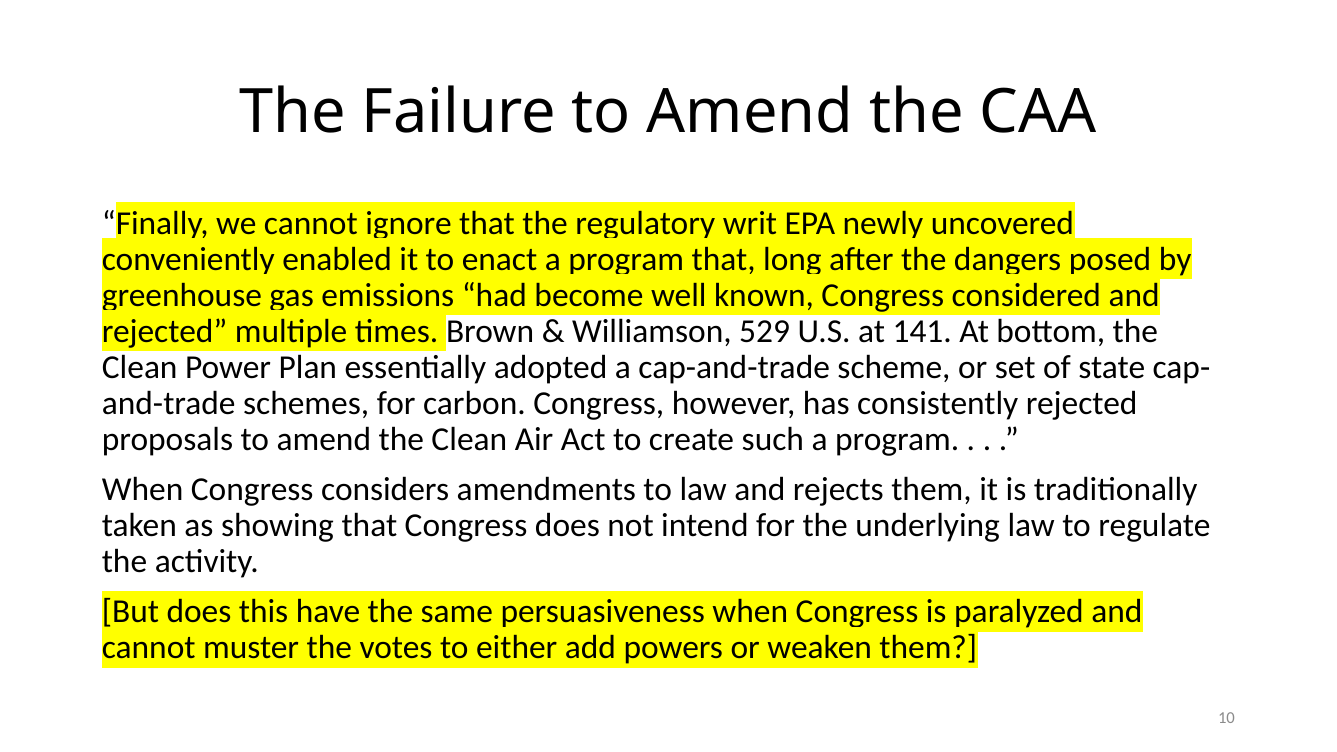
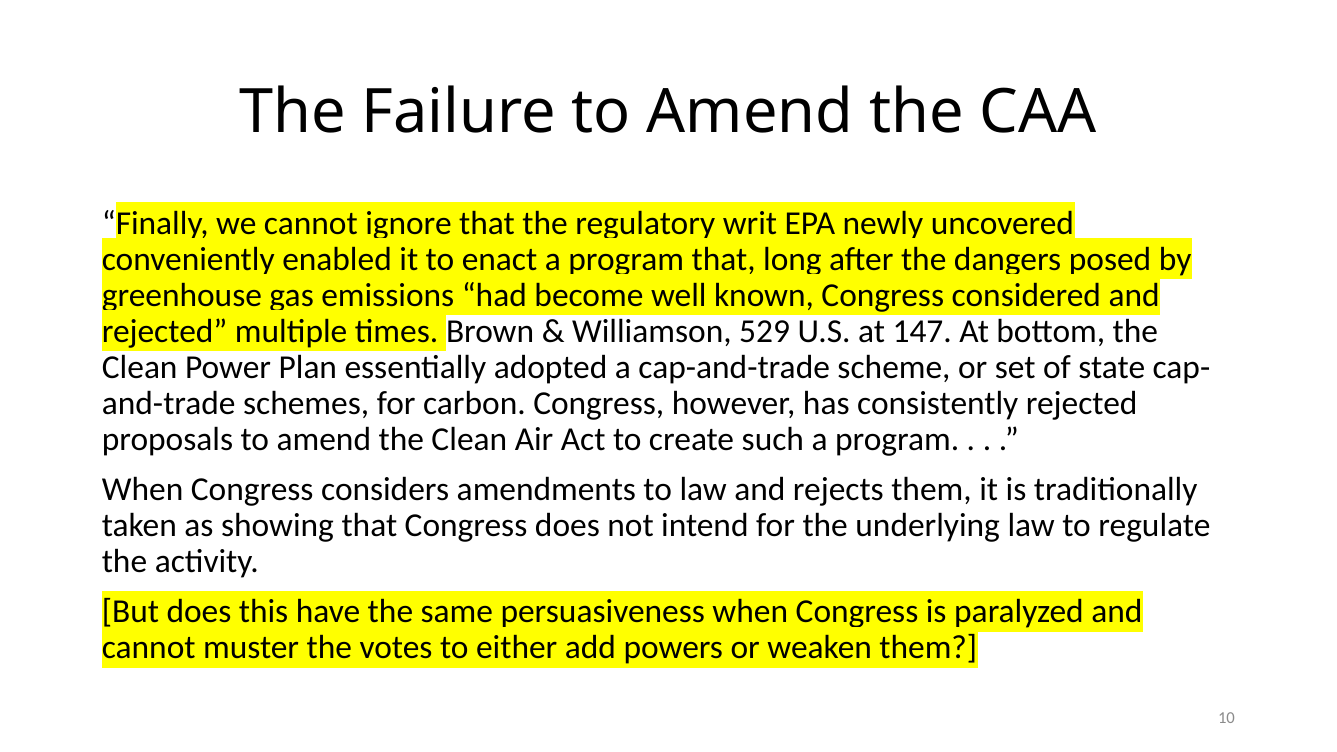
141: 141 -> 147
